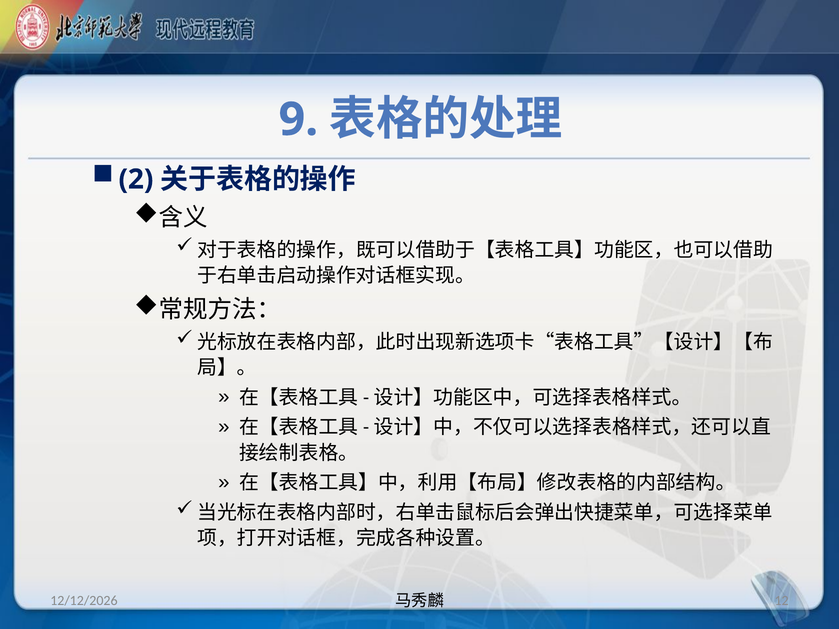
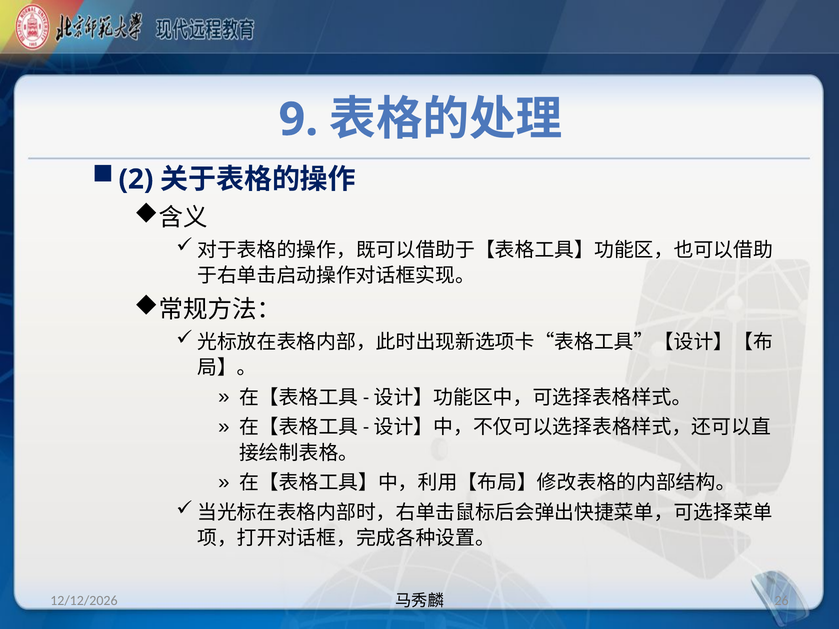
12: 12 -> 26
